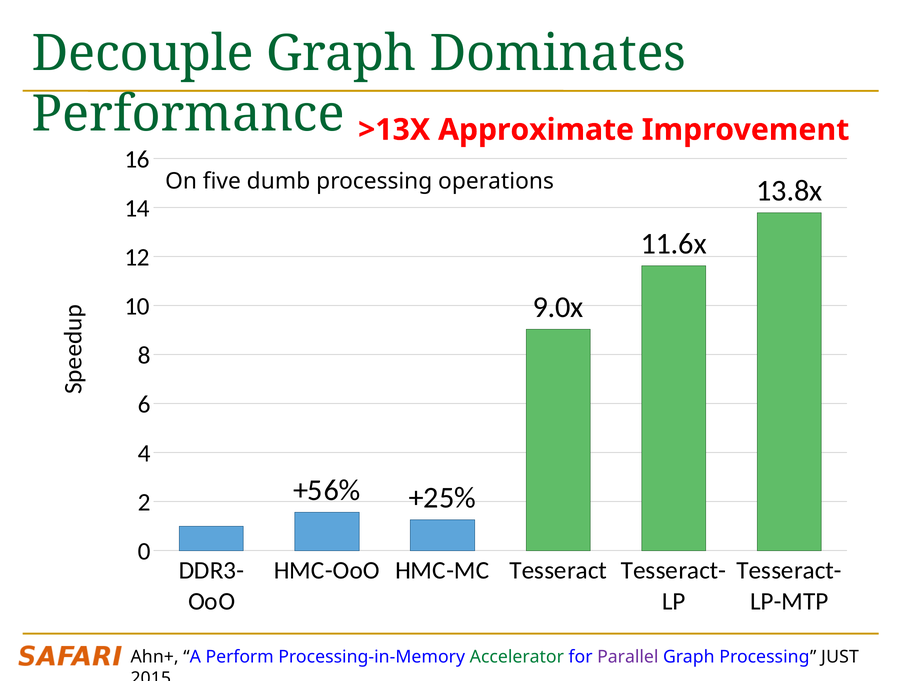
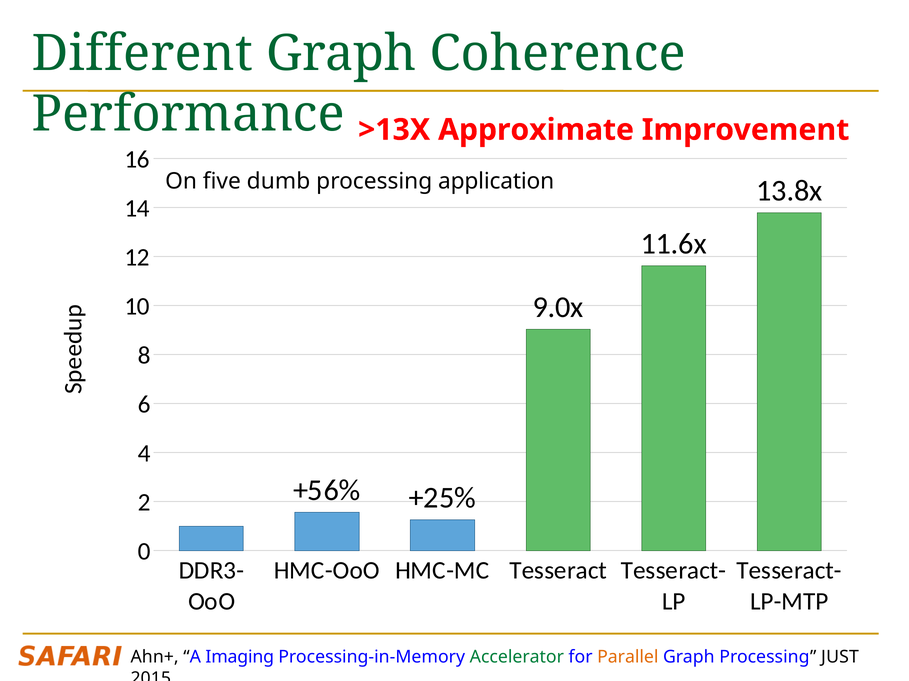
Decouple: Decouple -> Different
Dominates: Dominates -> Coherence
operations: operations -> application
Perform: Perform -> Imaging
Parallel colour: purple -> orange
